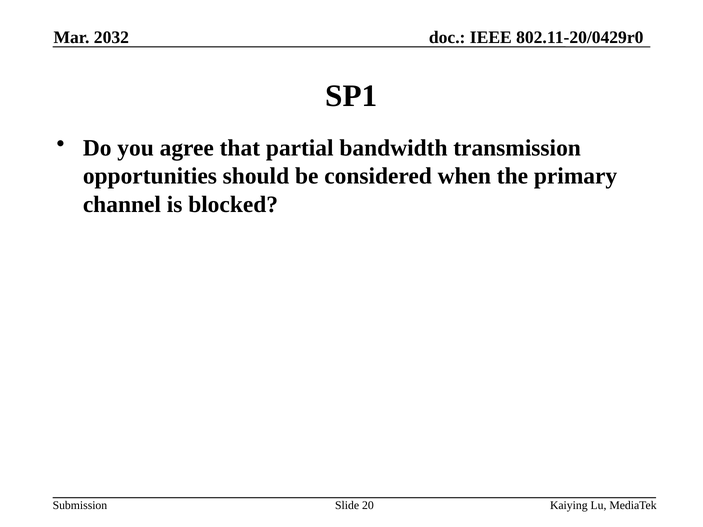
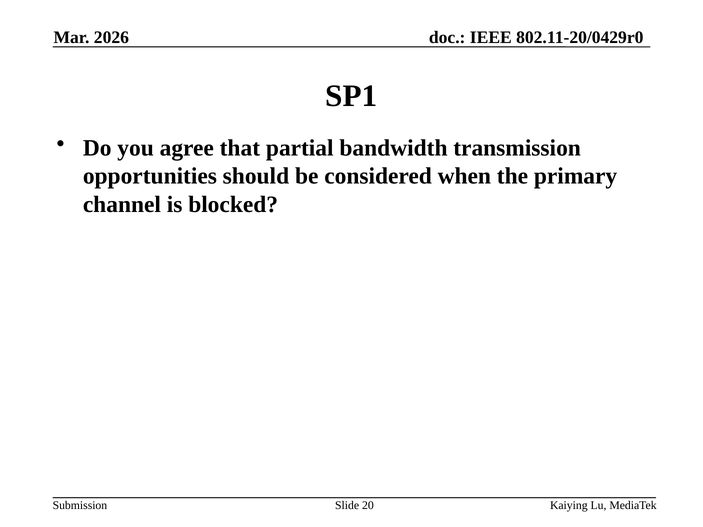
2032: 2032 -> 2026
